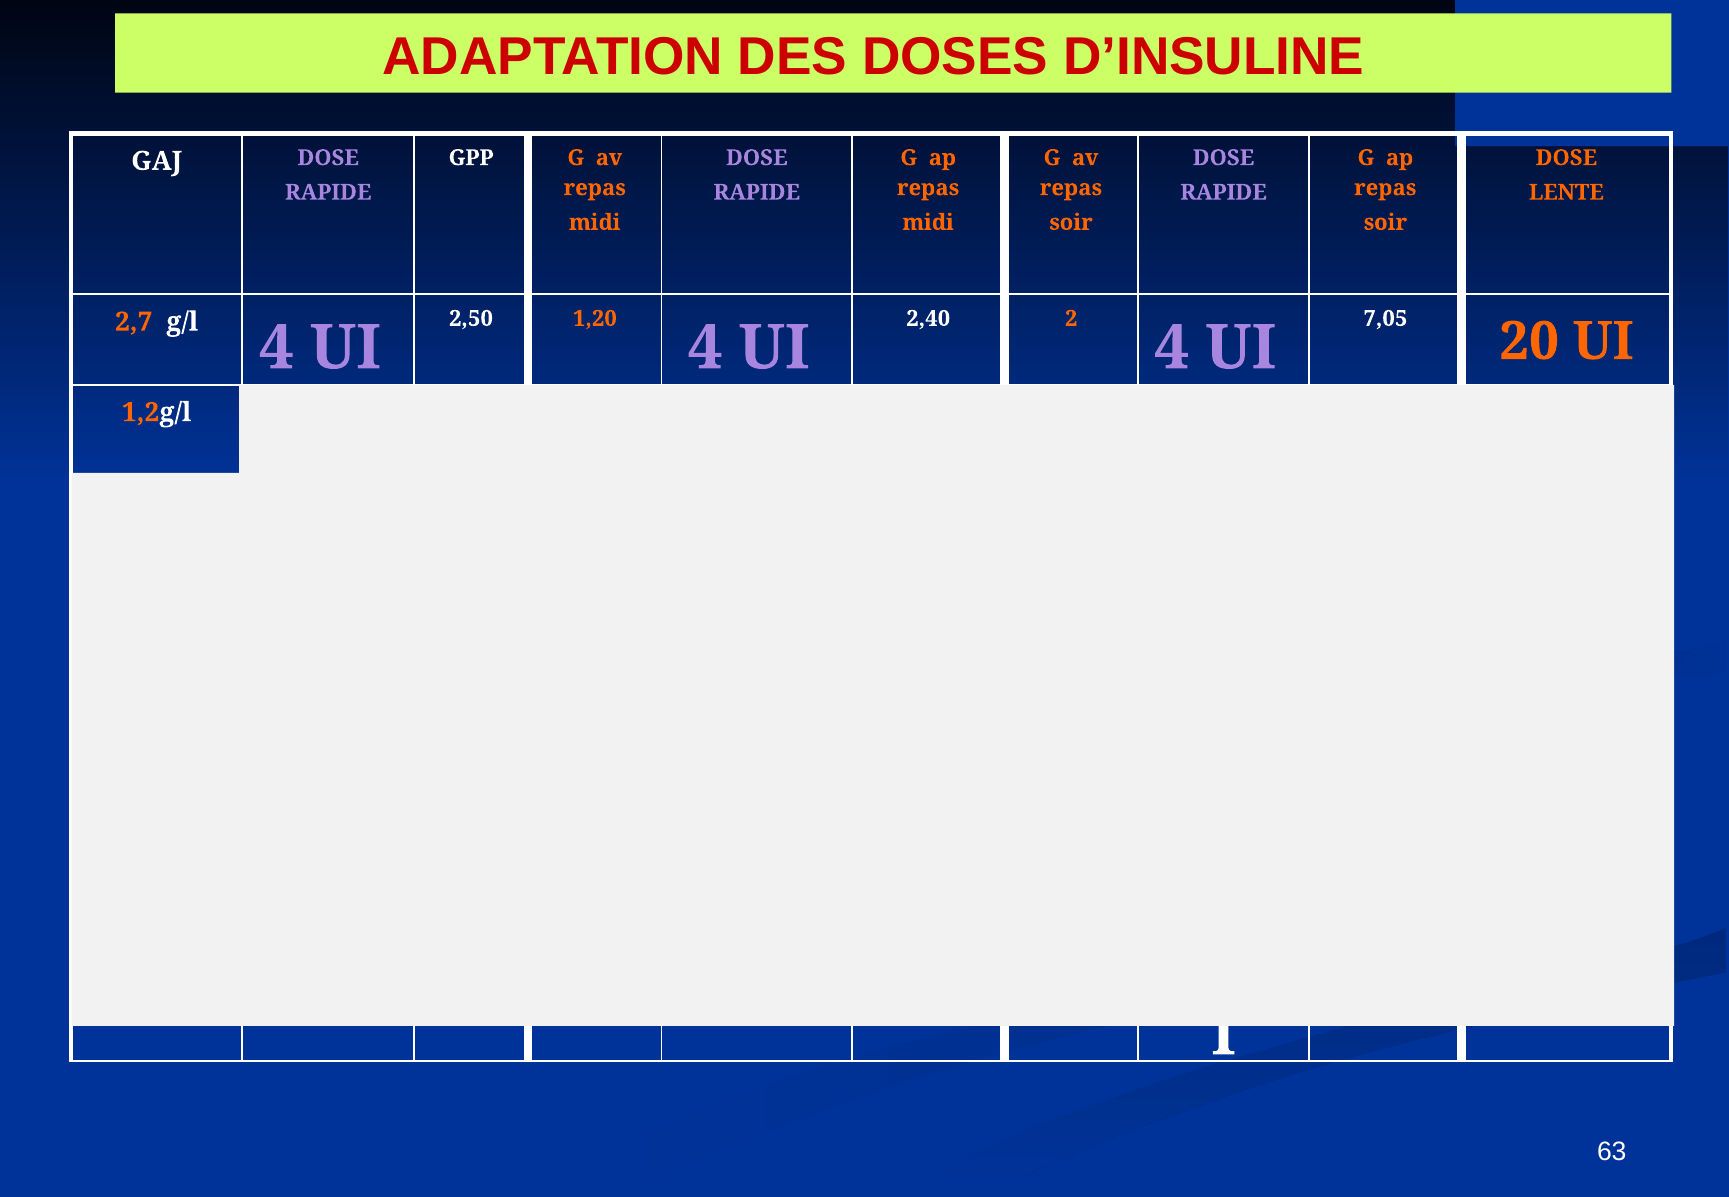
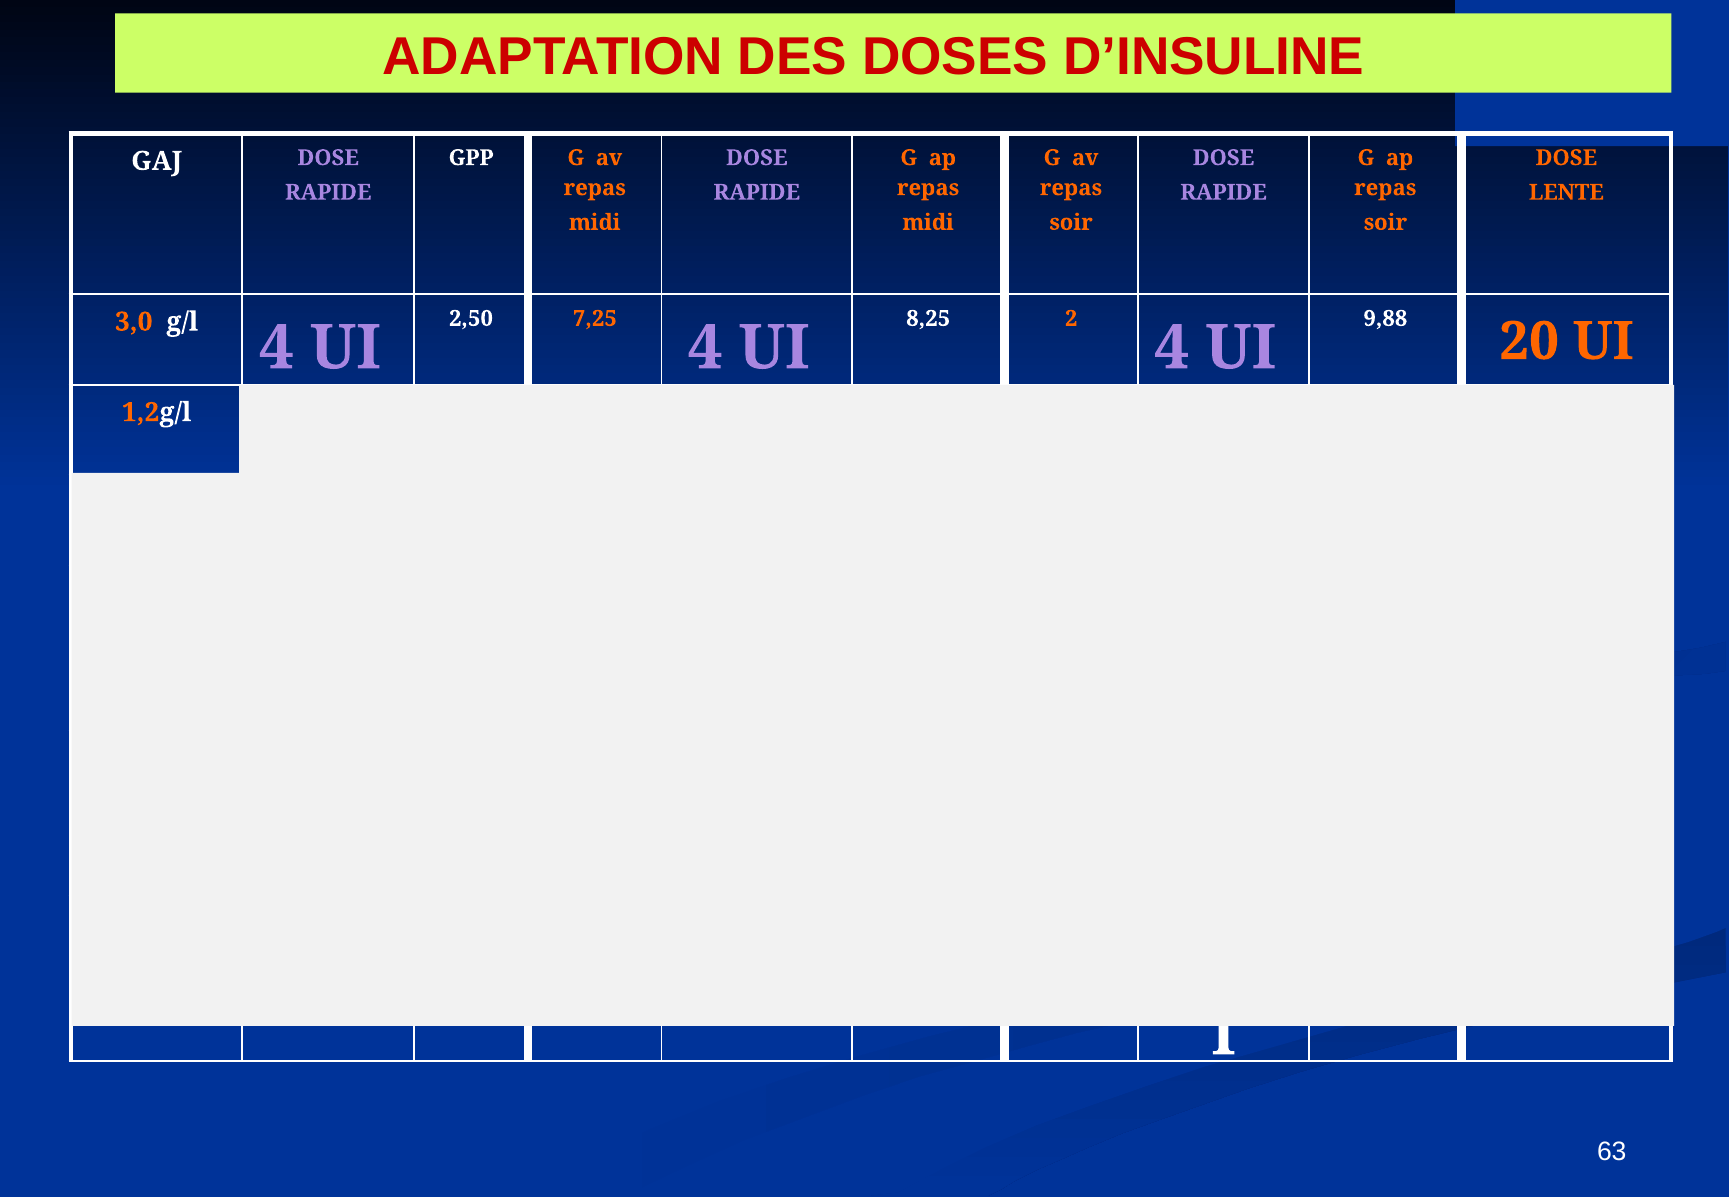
1,20: 1,20 -> 7,25
2,40 at (928, 319): 2,40 -> 8,25
7,05: 7,05 -> 9,88
2,7: 2,7 -> 3,0
